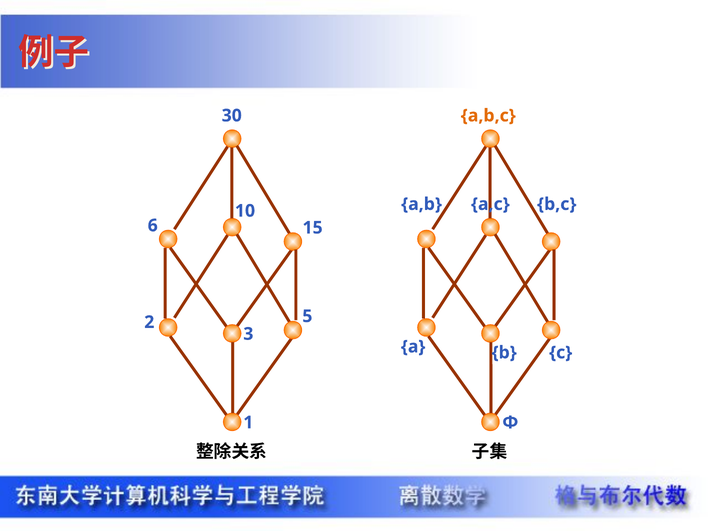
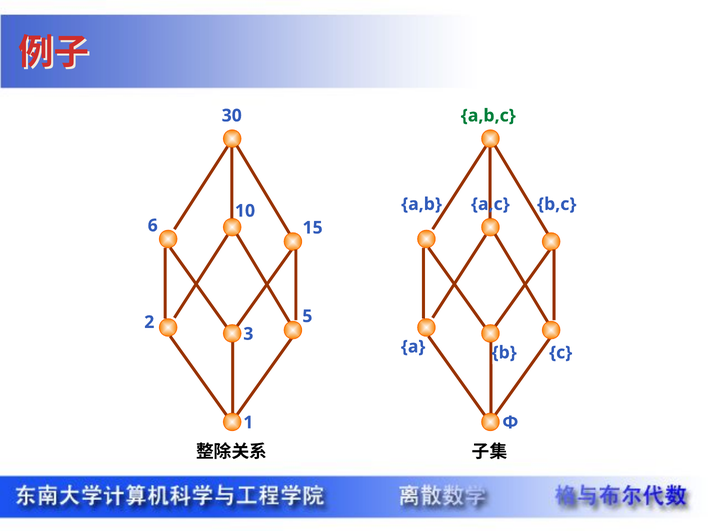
a,b,c colour: orange -> green
